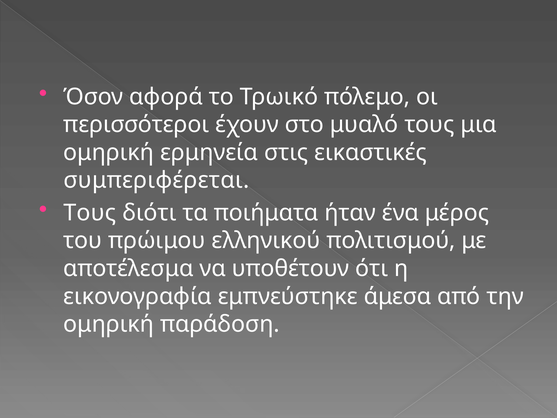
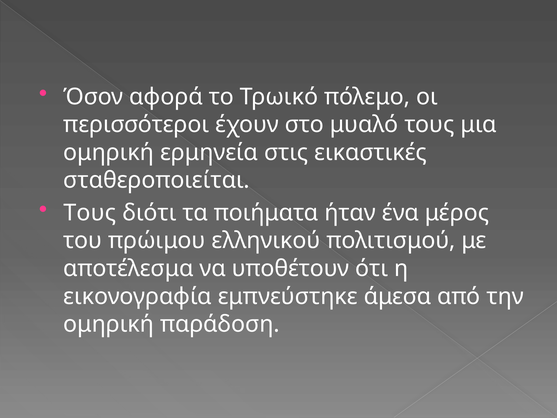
συμπεριφέρεται: συμπεριφέρεται -> σταθεροποιείται
